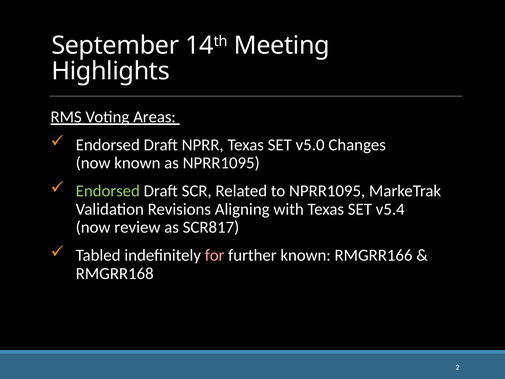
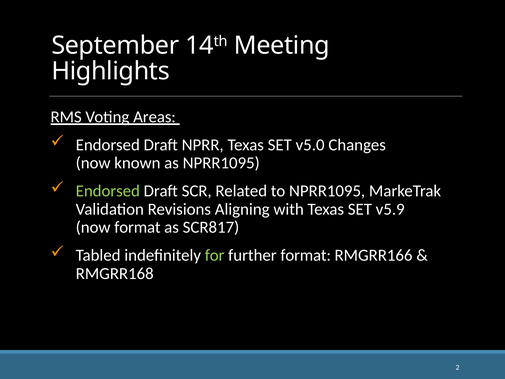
v5.4: v5.4 -> v5.9
now review: review -> format
for colour: pink -> light green
further known: known -> format
